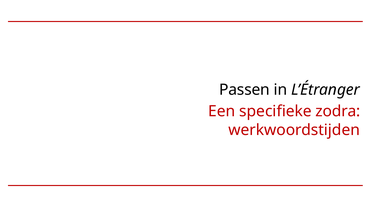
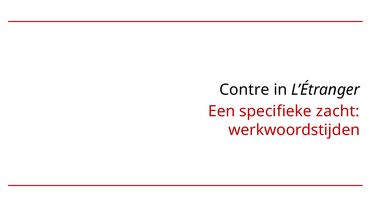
Passen: Passen -> Contre
zodra: zodra -> zacht
